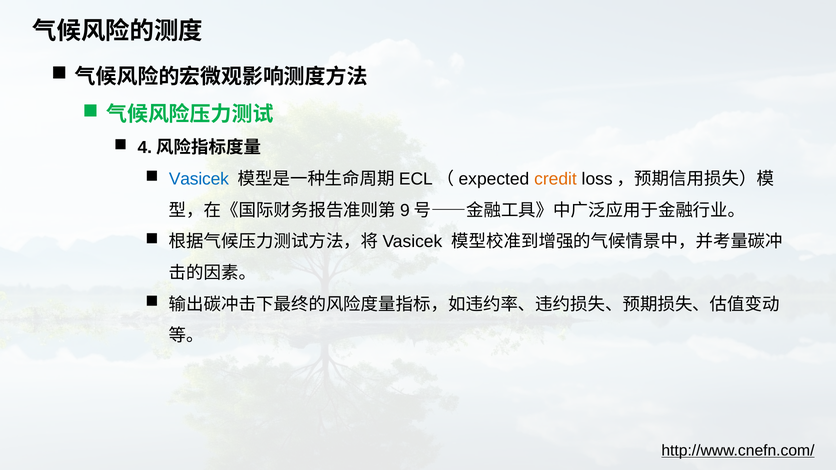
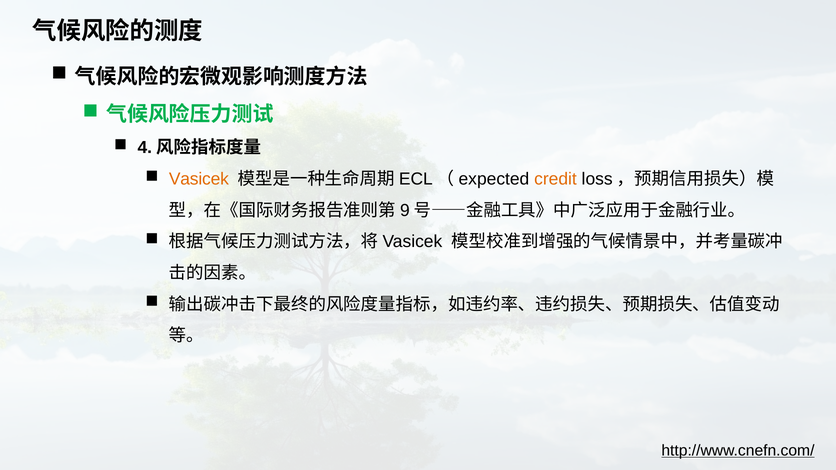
Vasicek colour: blue -> orange
